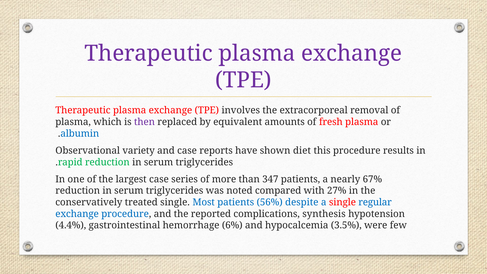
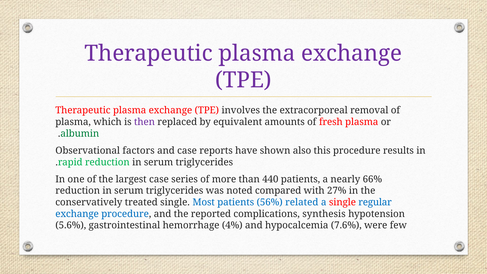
albumin colour: blue -> green
variety: variety -> factors
diet: diet -> also
347: 347 -> 440
67%: 67% -> 66%
despite: despite -> related
4.4%: 4.4% -> 5.6%
6%: 6% -> 4%
3.5%: 3.5% -> 7.6%
